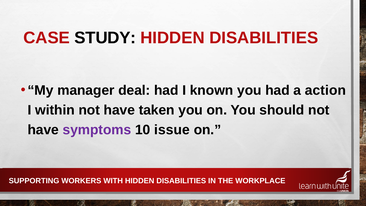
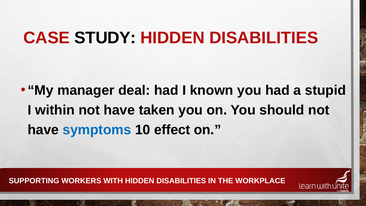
action: action -> stupid
symptoms colour: purple -> blue
issue: issue -> effect
